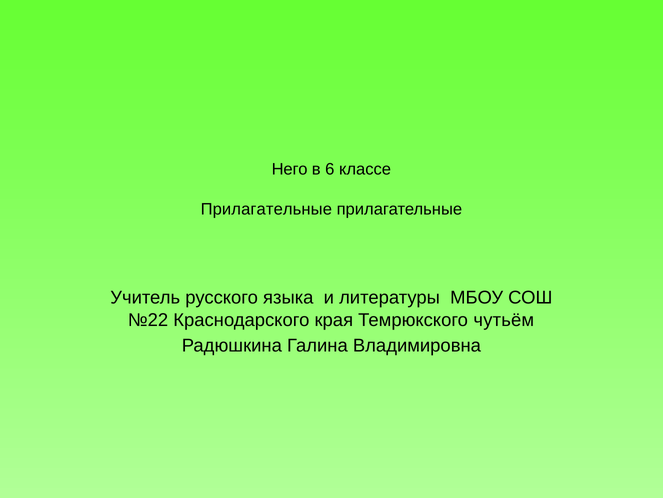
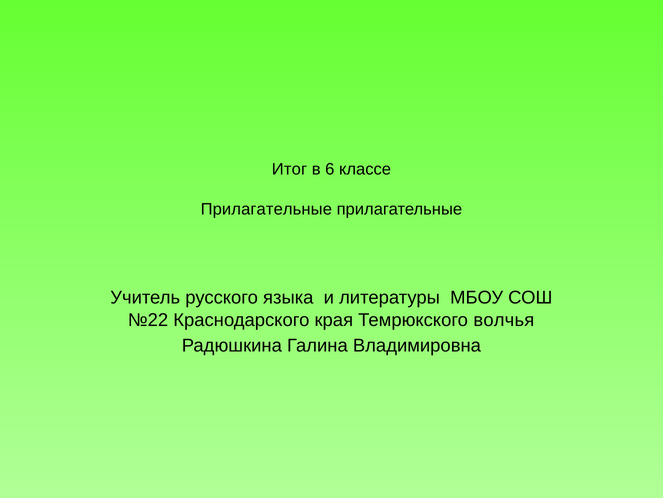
Него: Него -> Итог
чутьём: чутьём -> волчья
